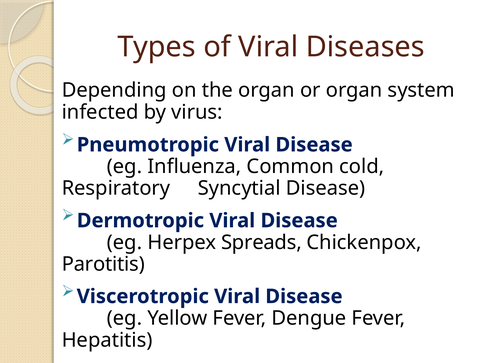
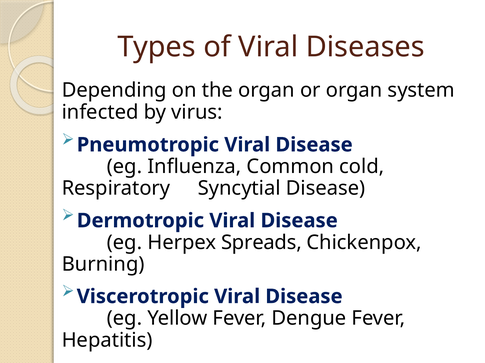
Parotitis: Parotitis -> Burning
